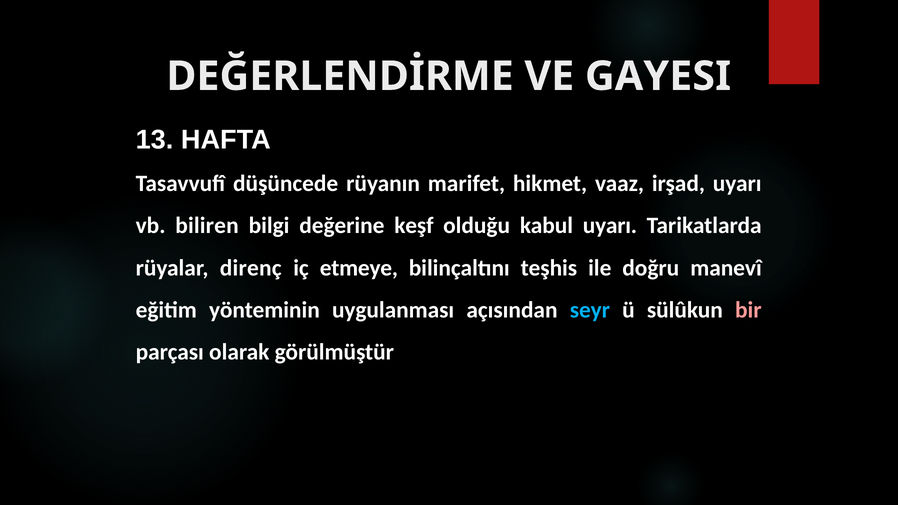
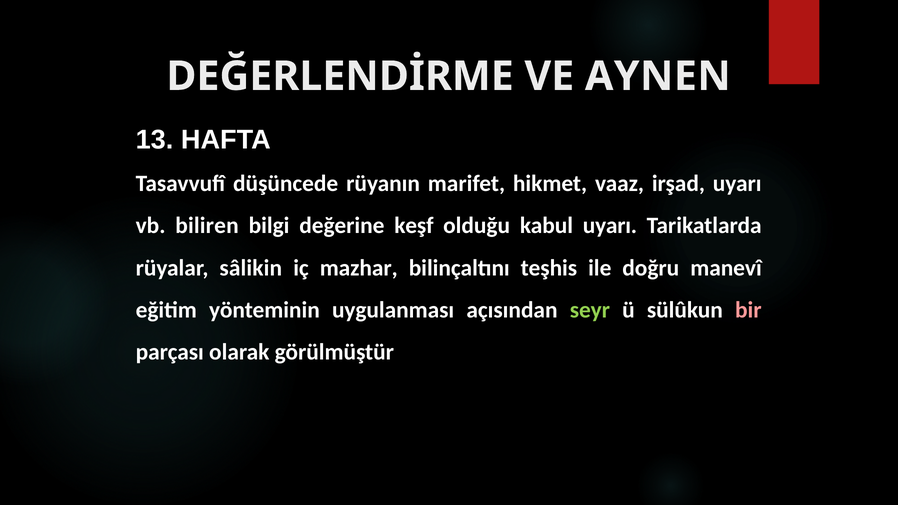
GAYESI: GAYESI -> AYNEN
direnç: direnç -> sâlikin
etmeye: etmeye -> mazhar
seyr colour: light blue -> light green
